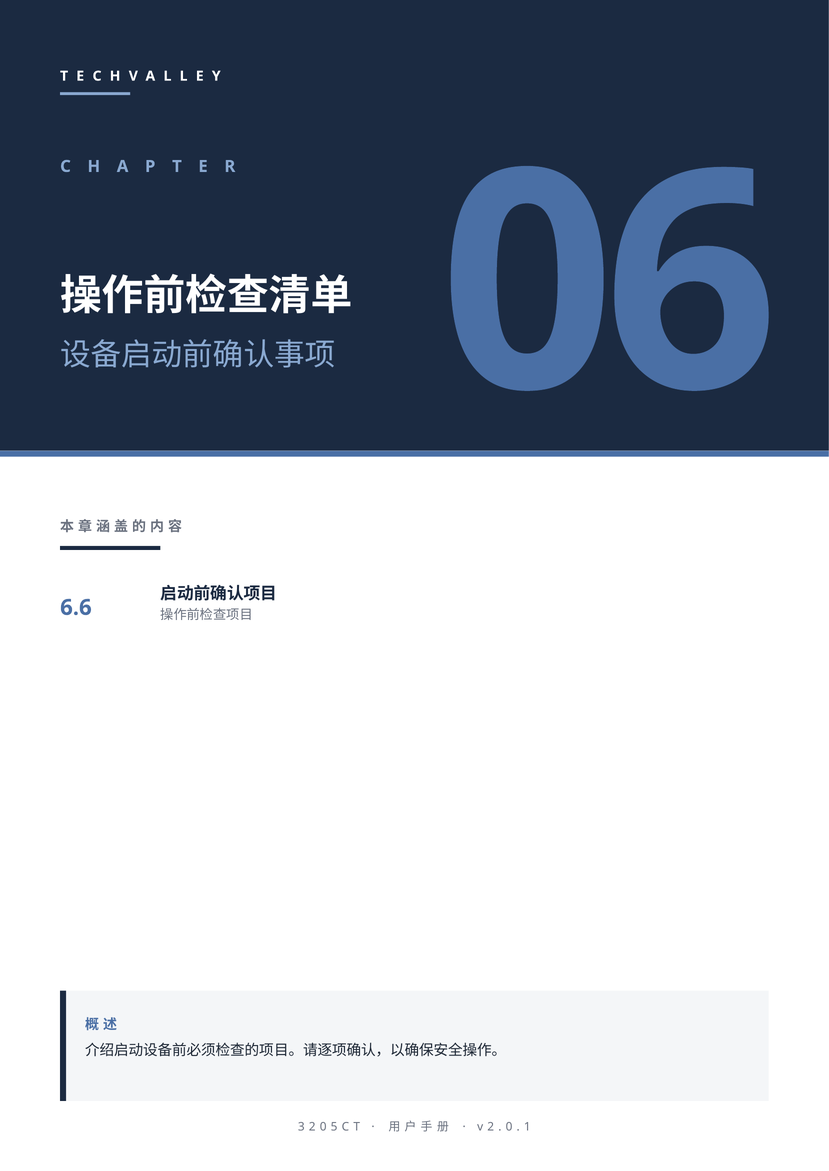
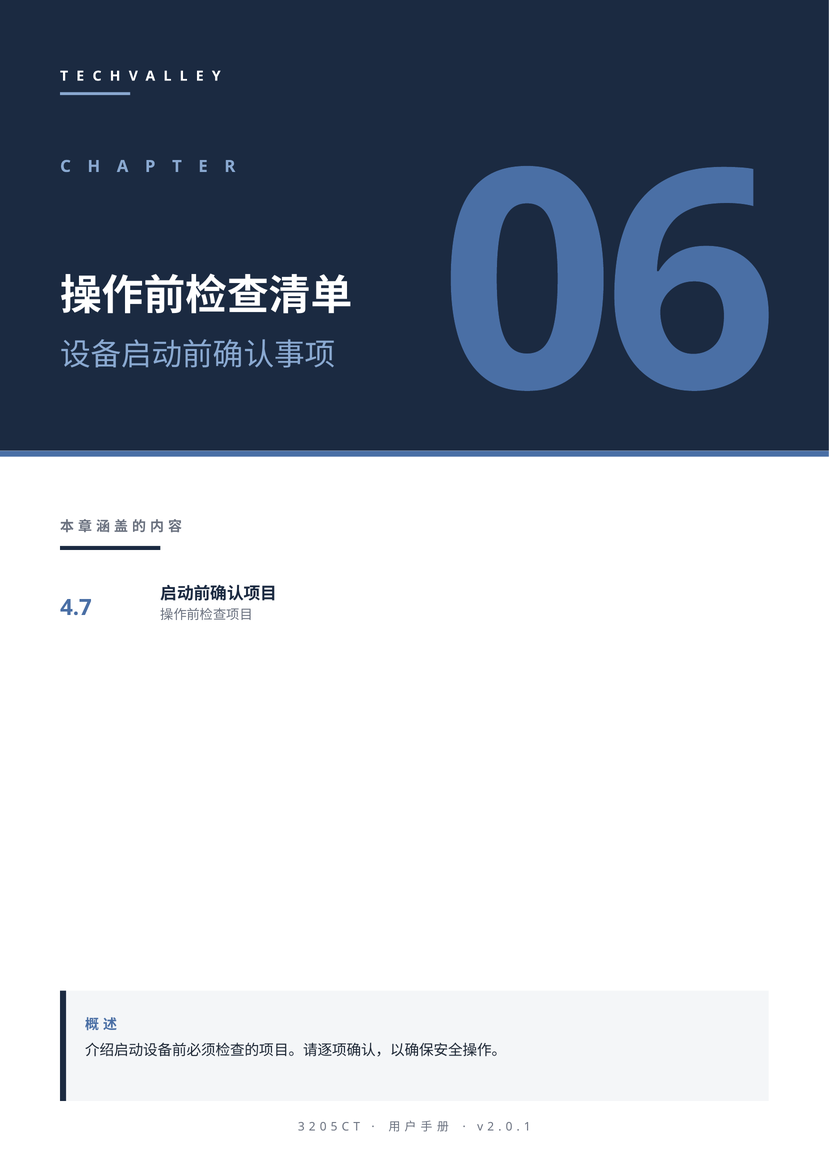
6.6: 6.6 -> 4.7
